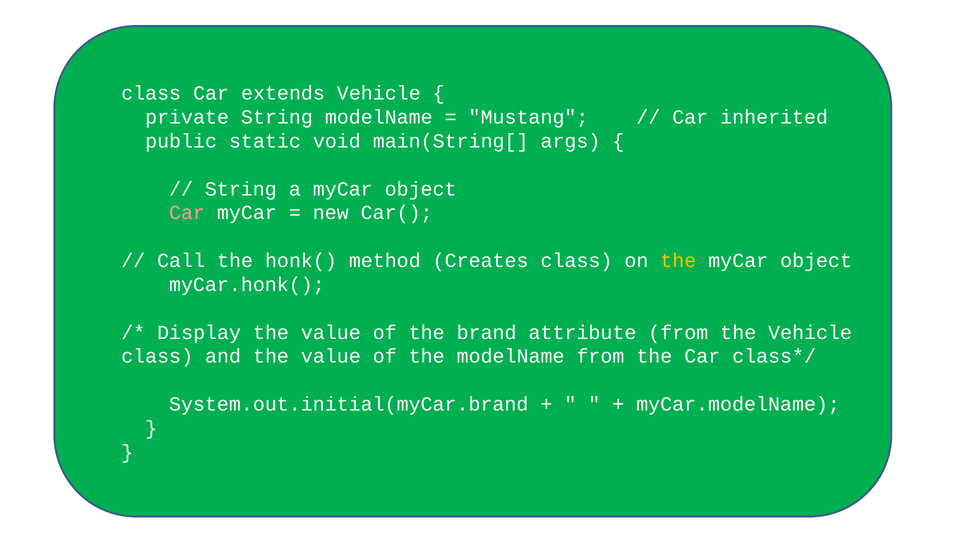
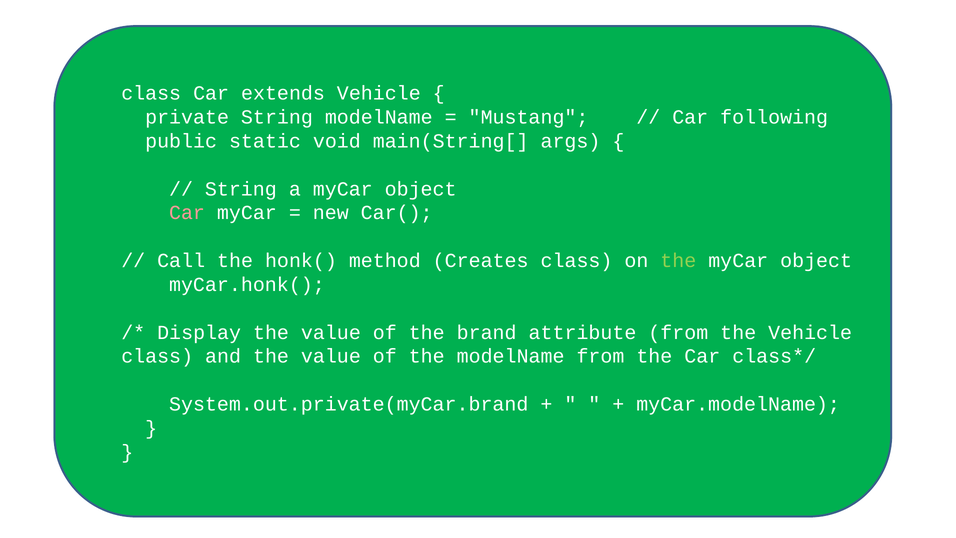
inherited: inherited -> following
the at (678, 261) colour: yellow -> light green
System.out.initial(myCar.brand: System.out.initial(myCar.brand -> System.out.private(myCar.brand
